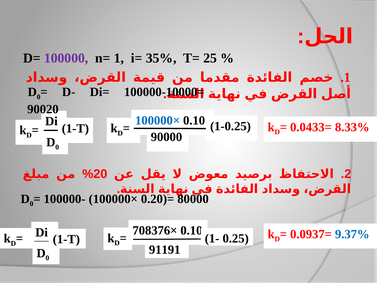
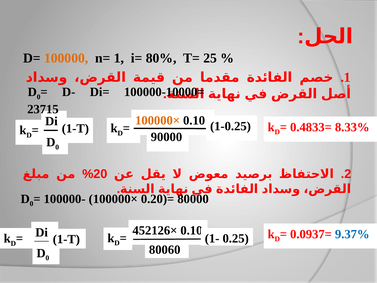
100000 colour: purple -> orange
35%: 35% -> 80%
90020: 90020 -> 23715
100000× colour: blue -> orange
0.0433=: 0.0433= -> 0.4833=
708376×: 708376× -> 452126×
91191: 91191 -> 80060
